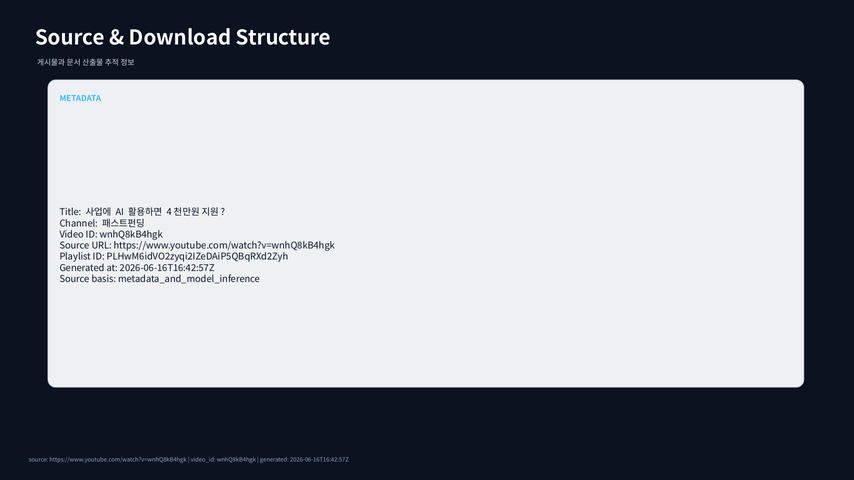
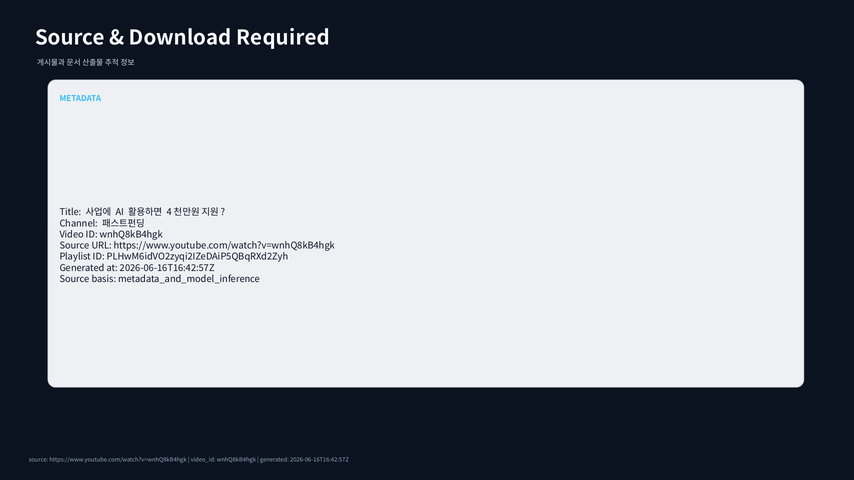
Structure: Structure -> Required
